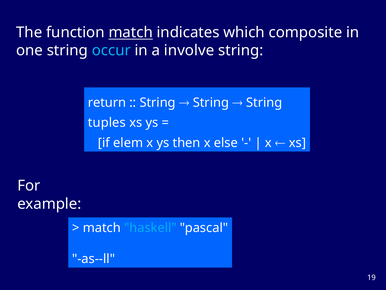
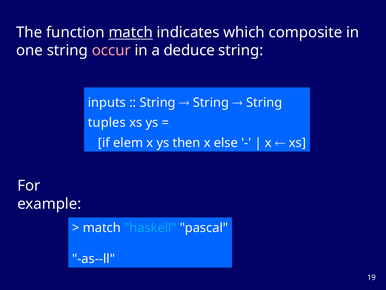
occur colour: light blue -> pink
involve: involve -> deduce
return: return -> inputs
